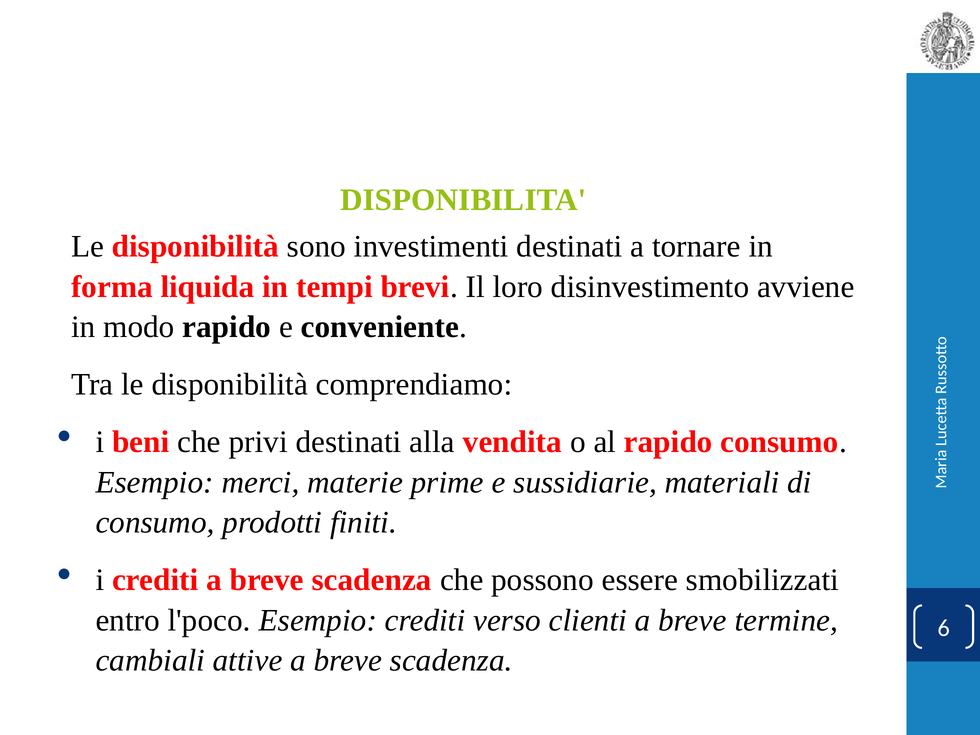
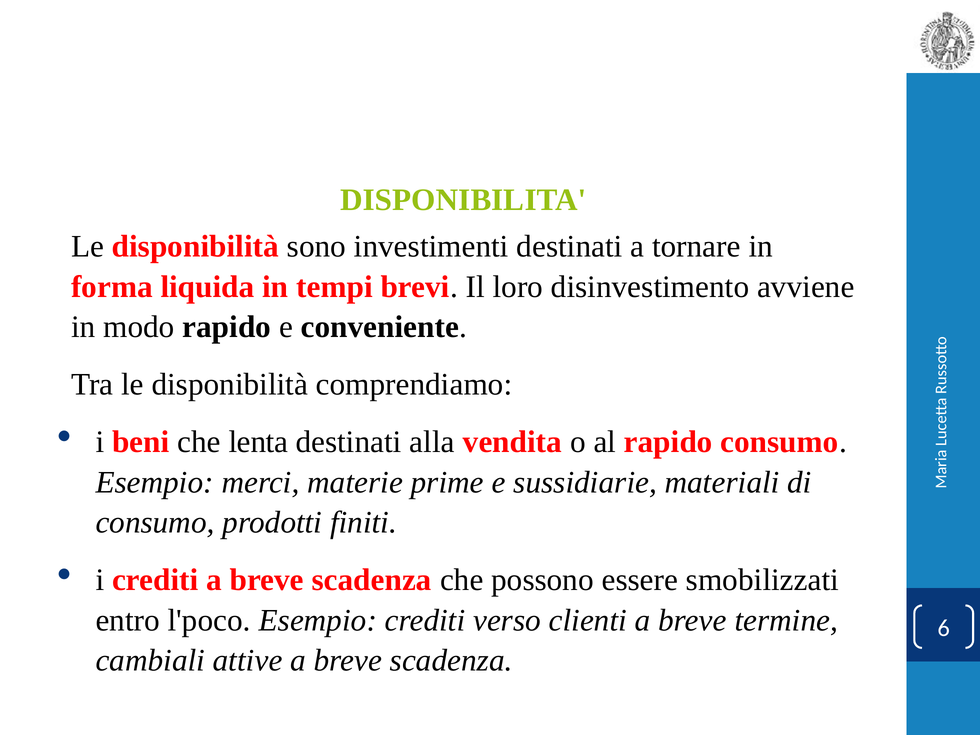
privi: privi -> lenta
